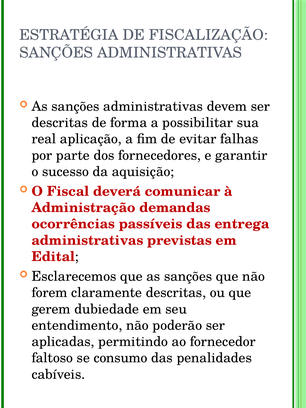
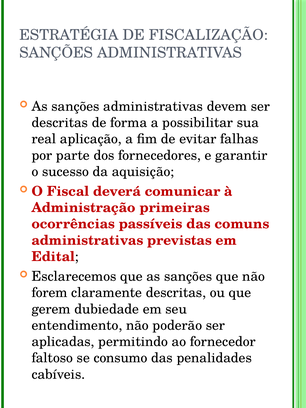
demandas: demandas -> primeiras
entrega: entrega -> comuns
